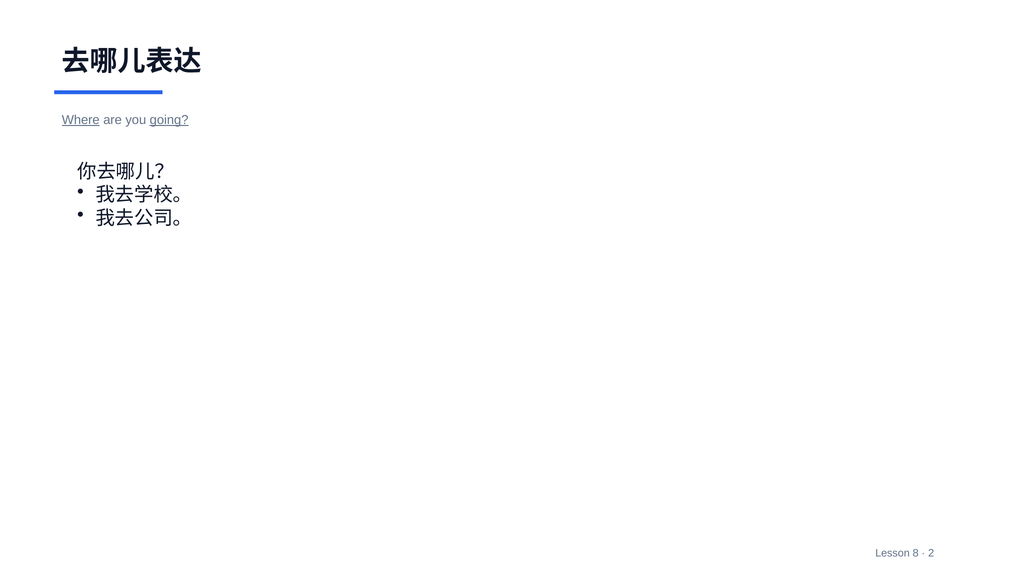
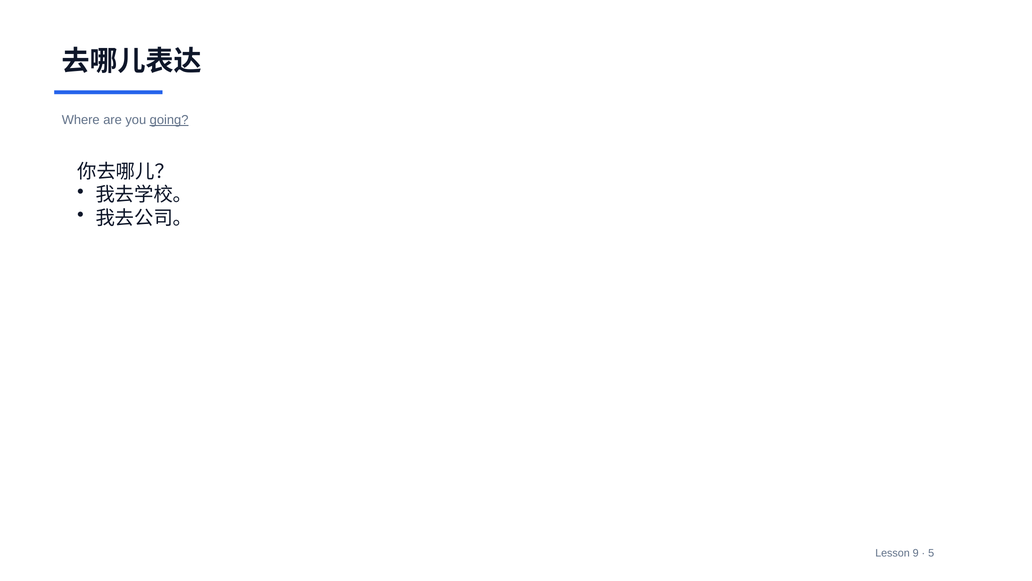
Where underline: present -> none
8: 8 -> 9
2: 2 -> 5
